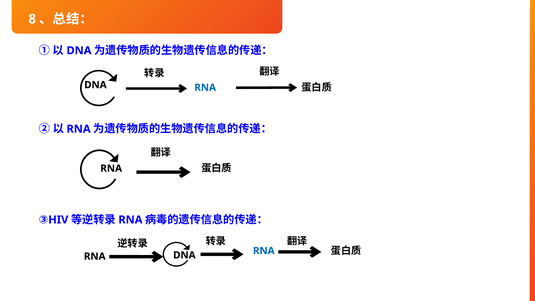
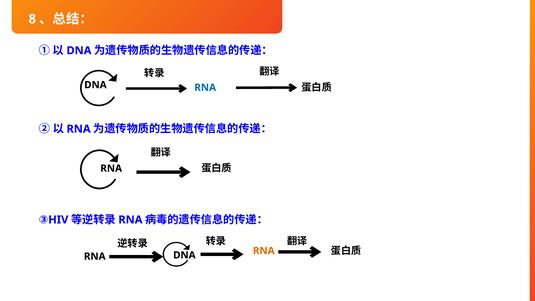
RNA at (264, 251) colour: blue -> orange
